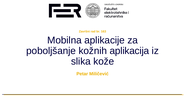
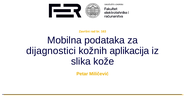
aplikacije: aplikacije -> podataka
poboljšanje: poboljšanje -> dijagnostici
